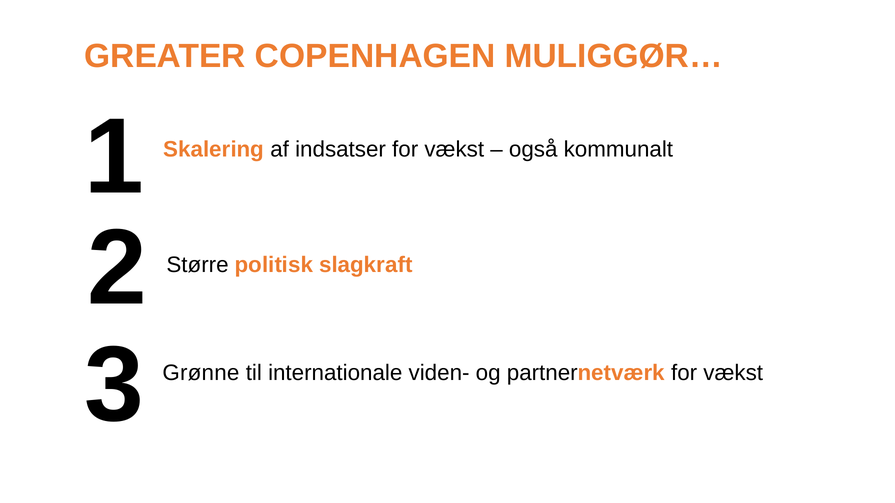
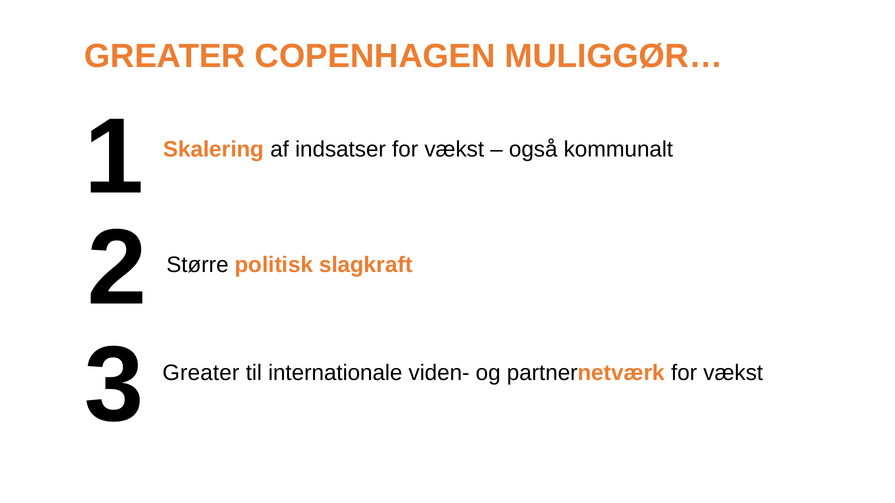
Grønne at (201, 373): Grønne -> Greater
